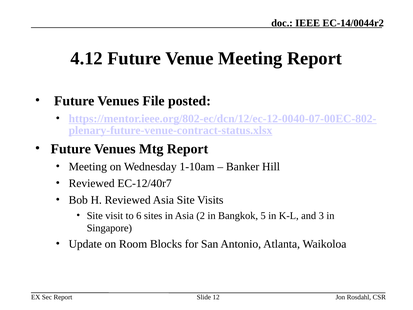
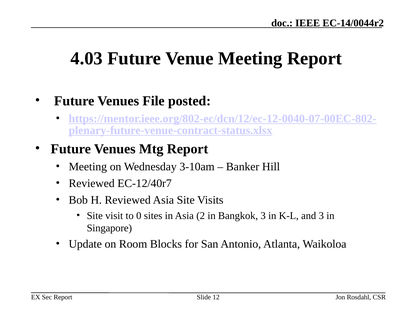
4.12: 4.12 -> 4.03
1-10am: 1-10am -> 3-10am
6: 6 -> 0
Bangkok 5: 5 -> 3
